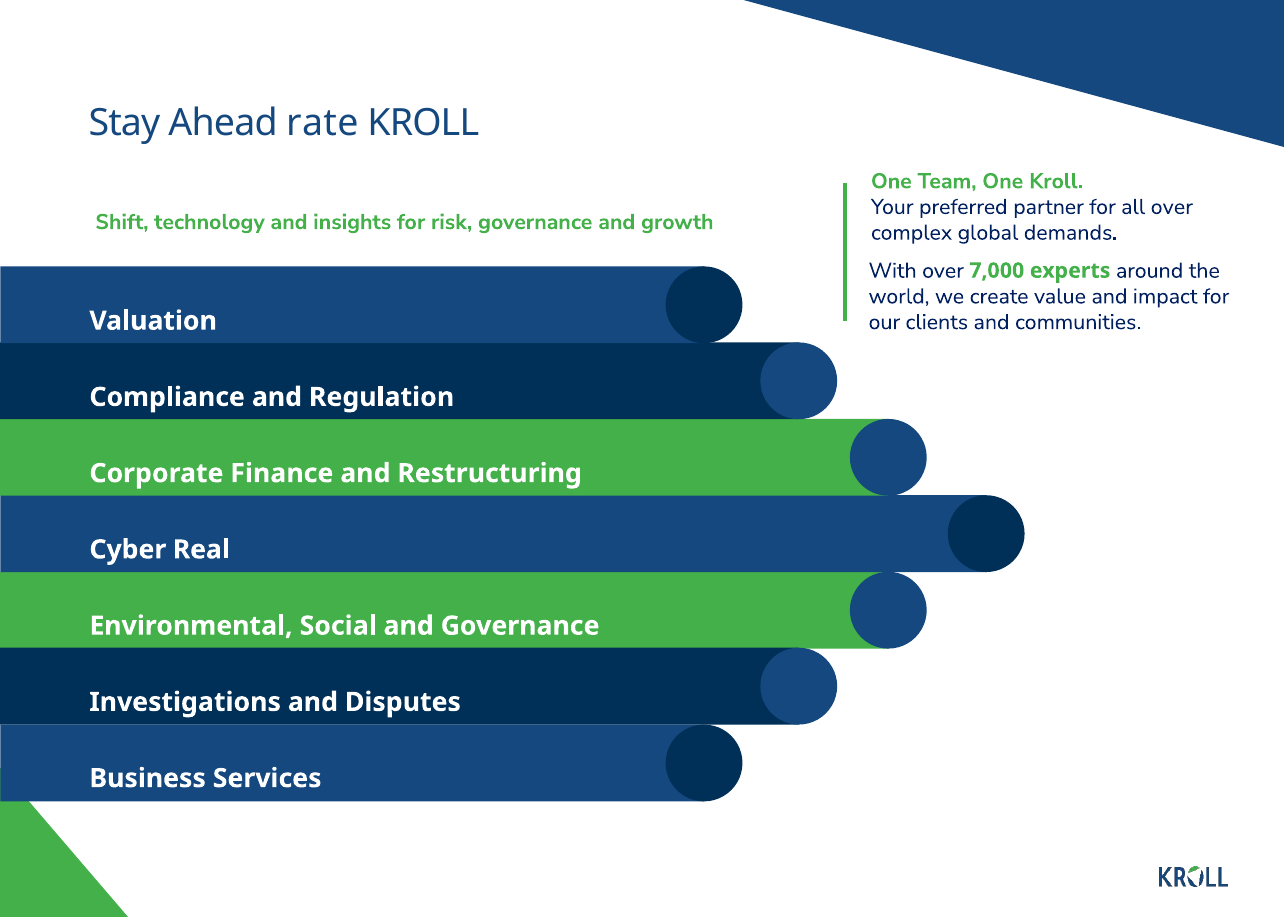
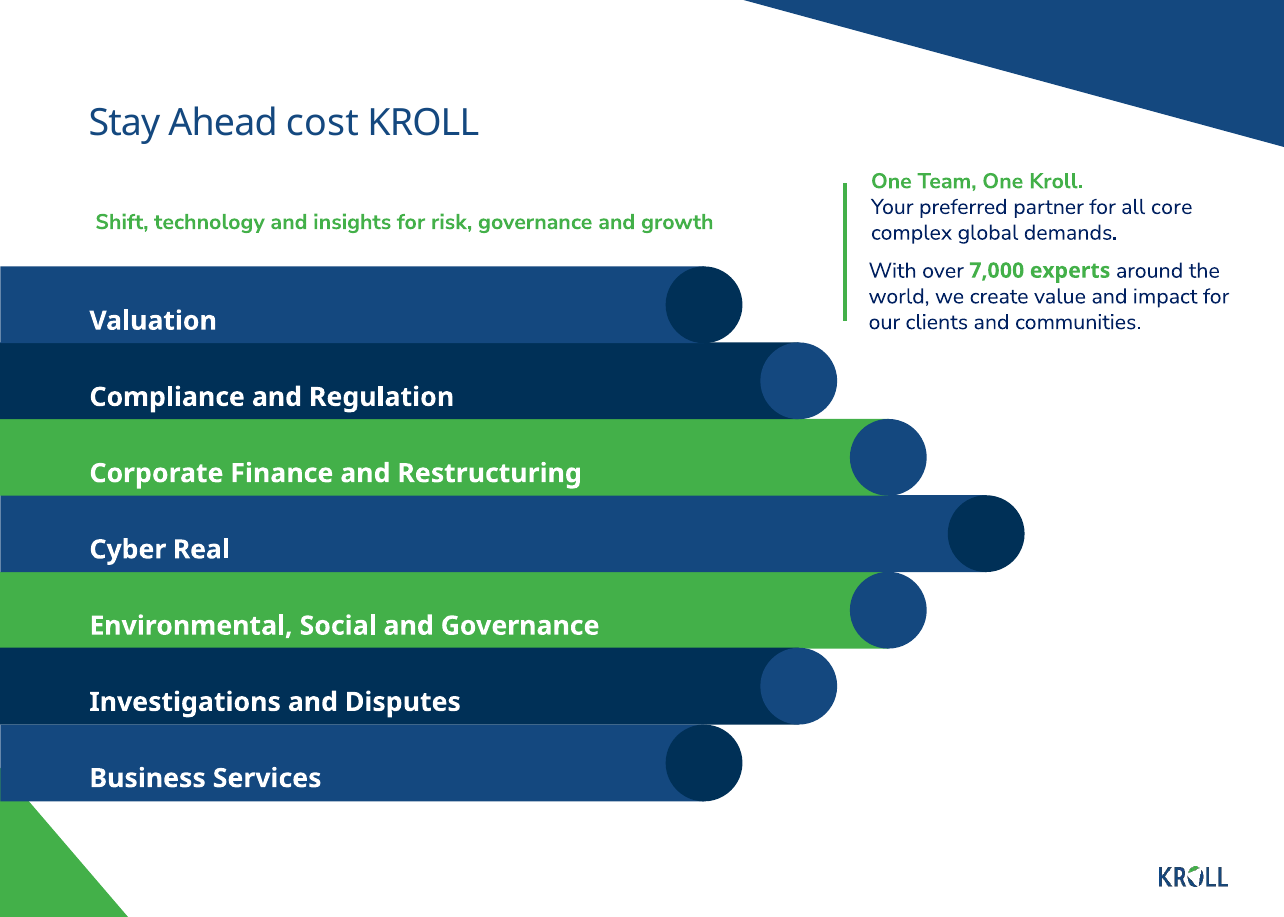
rate: rate -> cost
all over: over -> core
